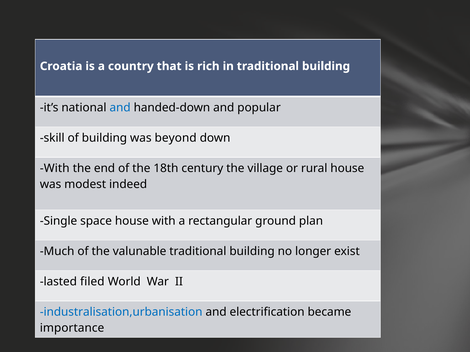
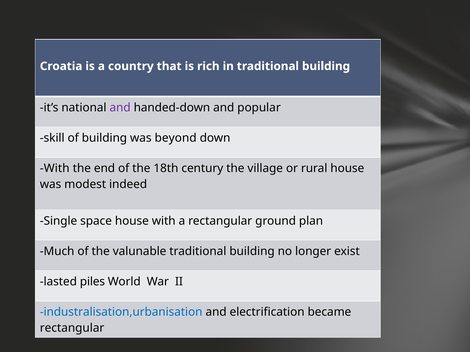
and at (120, 108) colour: blue -> purple
filed: filed -> piles
importance at (72, 328): importance -> rectangular
